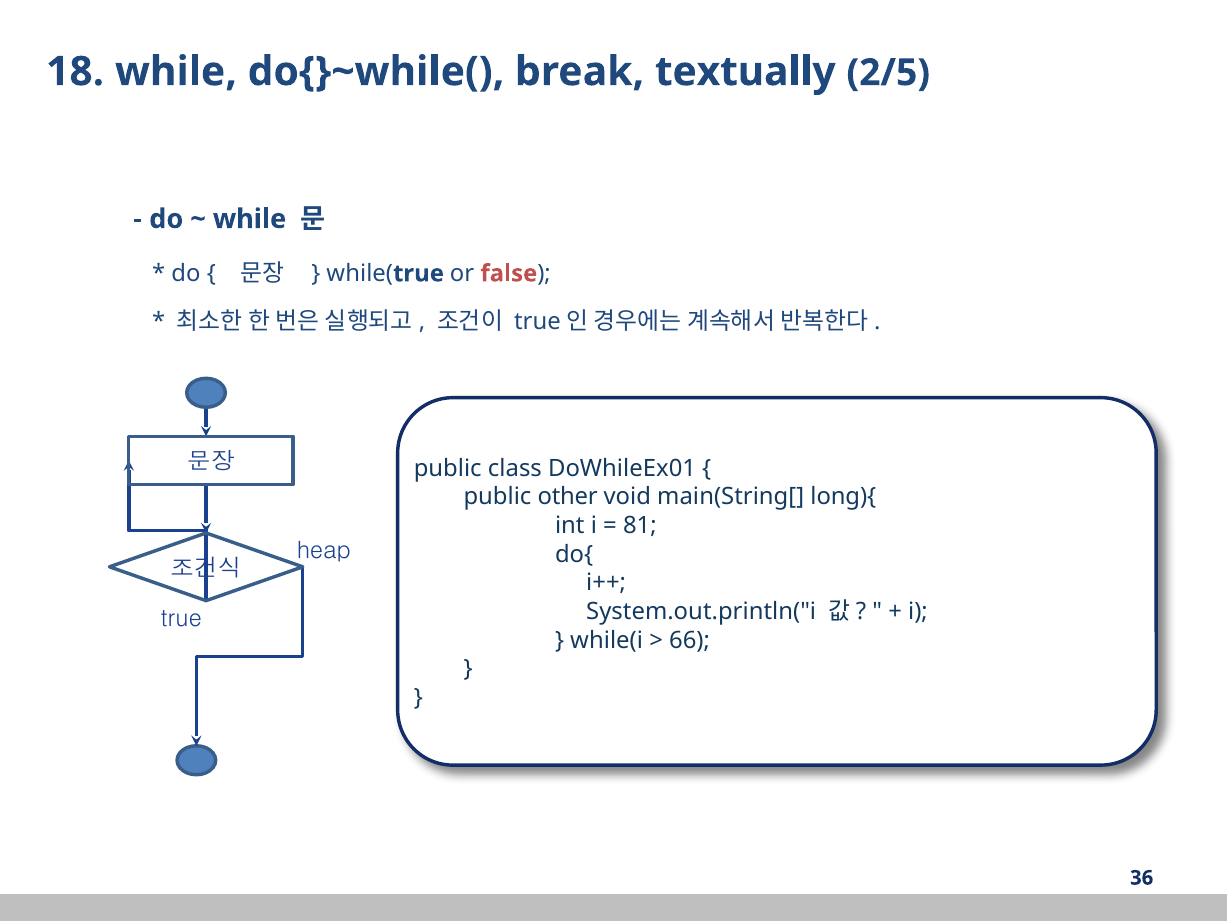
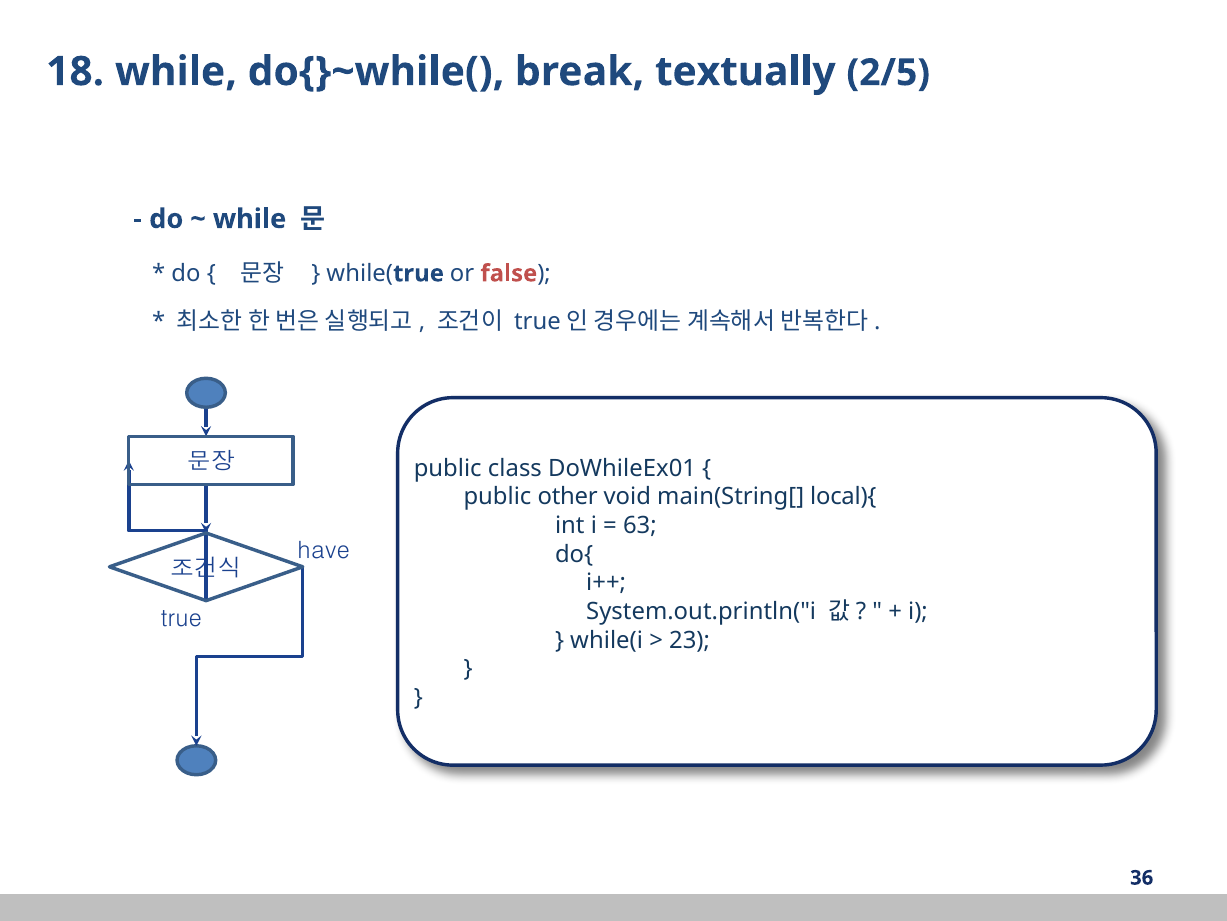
long){: long){ -> local){
81: 81 -> 63
heap: heap -> have
66: 66 -> 23
